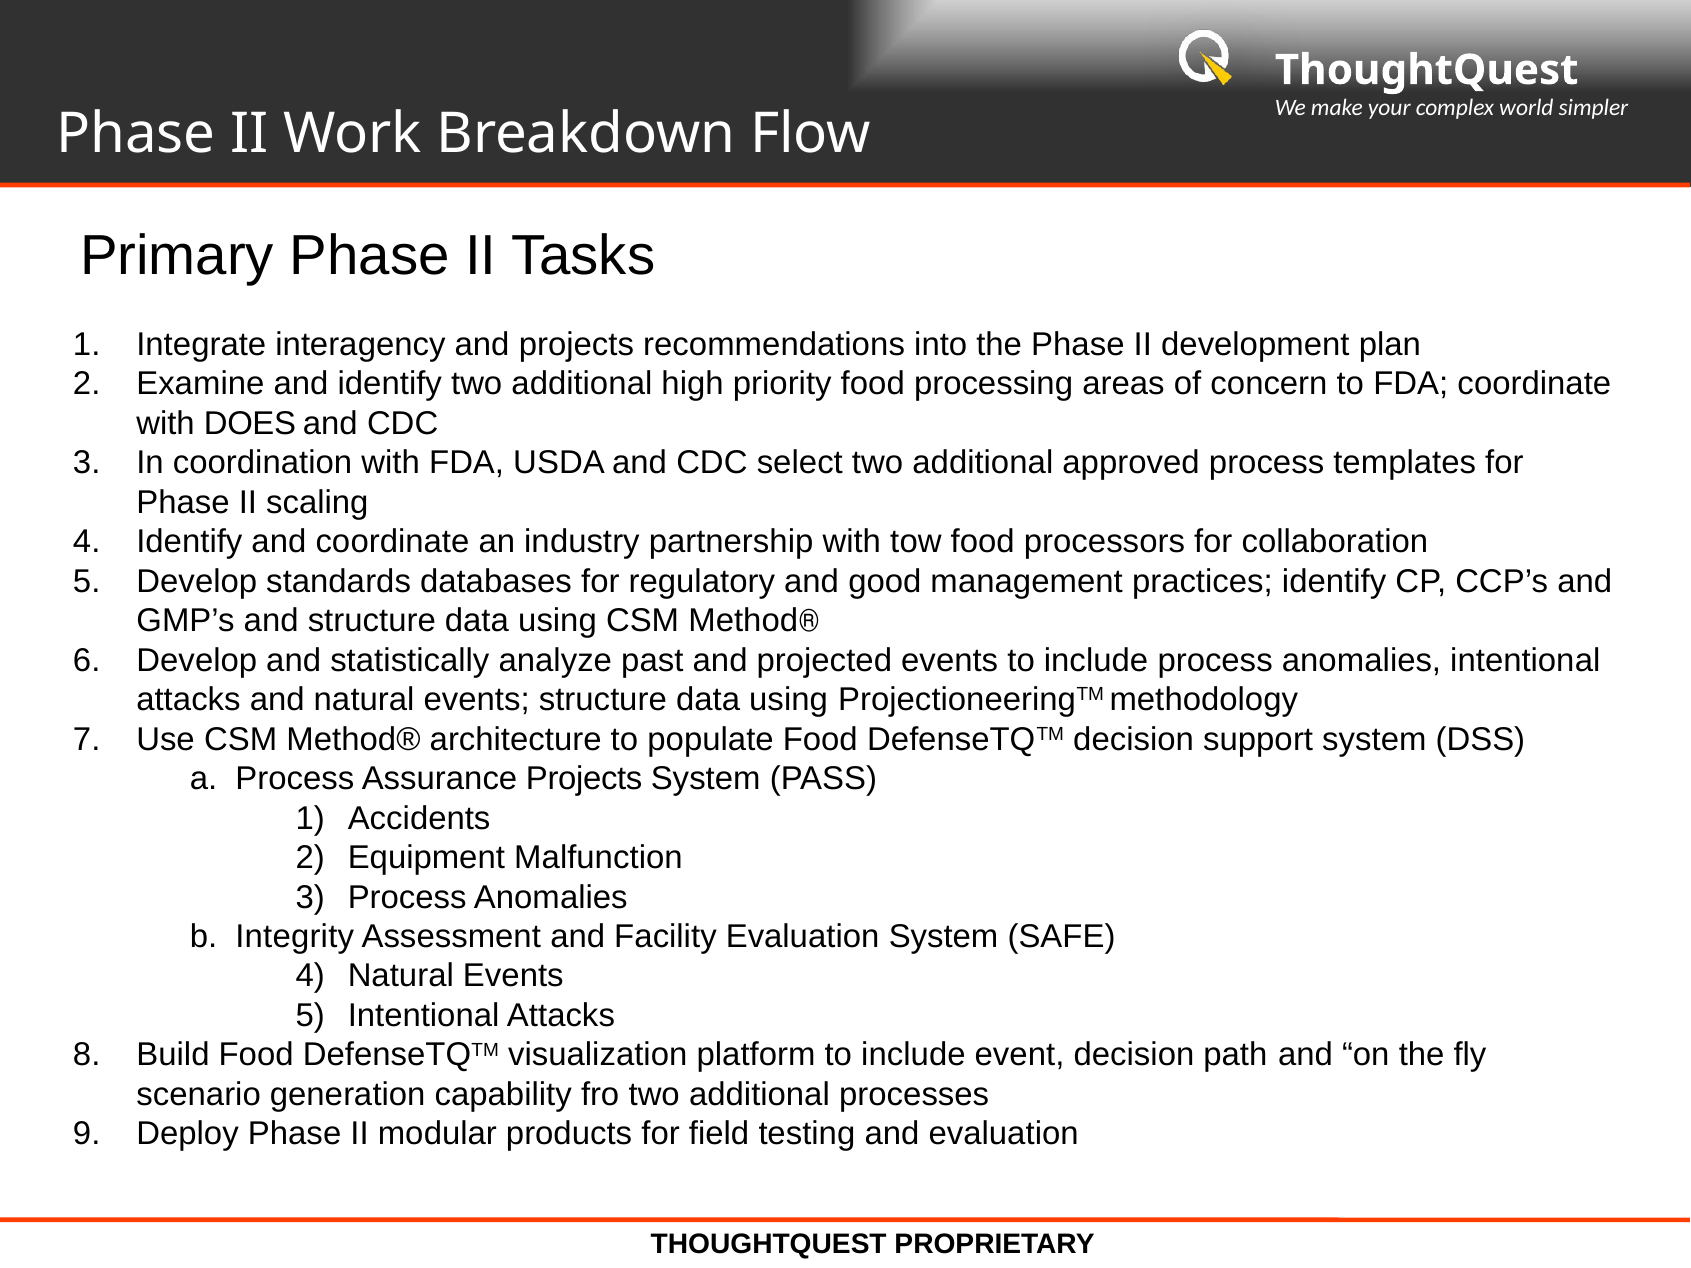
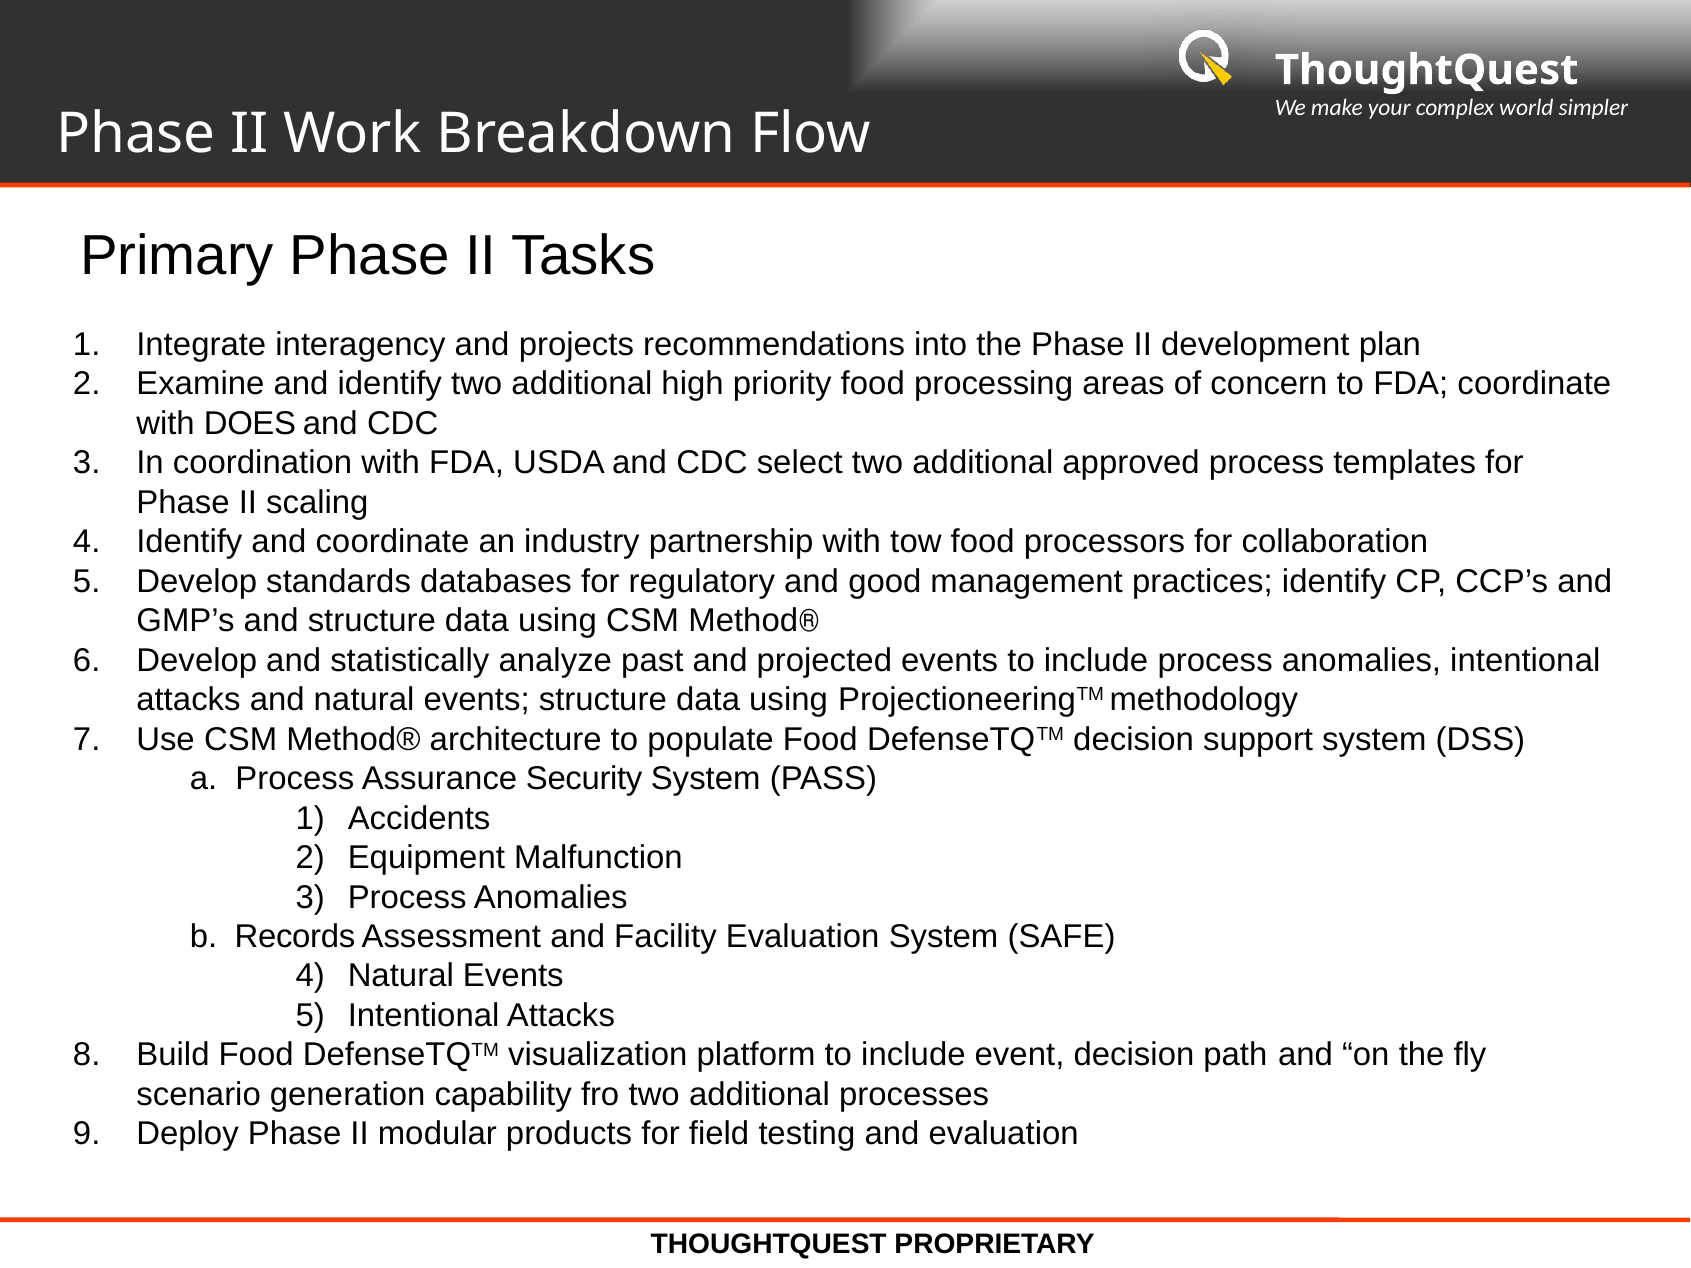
Assurance Projects: Projects -> Security
Integrity: Integrity -> Records
